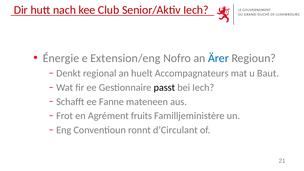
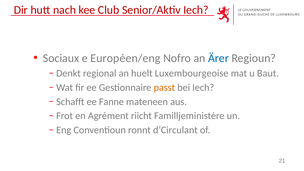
Énergie: Énergie -> Sociaux
Extension/eng: Extension/eng -> Européen/eng
Accompagnateurs: Accompagnateurs -> Luxembourgeoise
passt colour: black -> orange
fruits: fruits -> riicht
